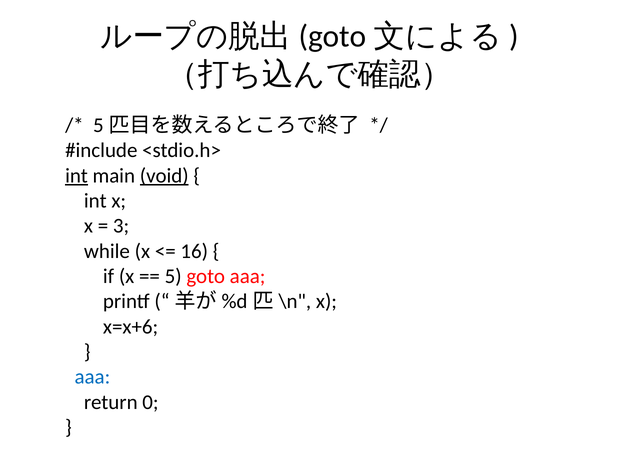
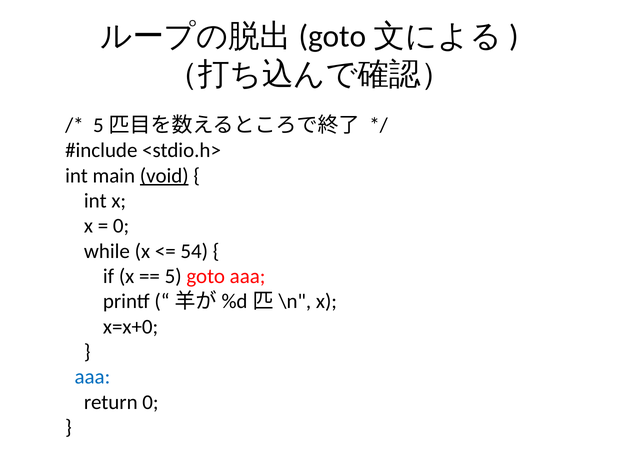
int at (76, 176) underline: present -> none
3 at (121, 226): 3 -> 0
16: 16 -> 54
x=x+6: x=x+6 -> x=x+0
